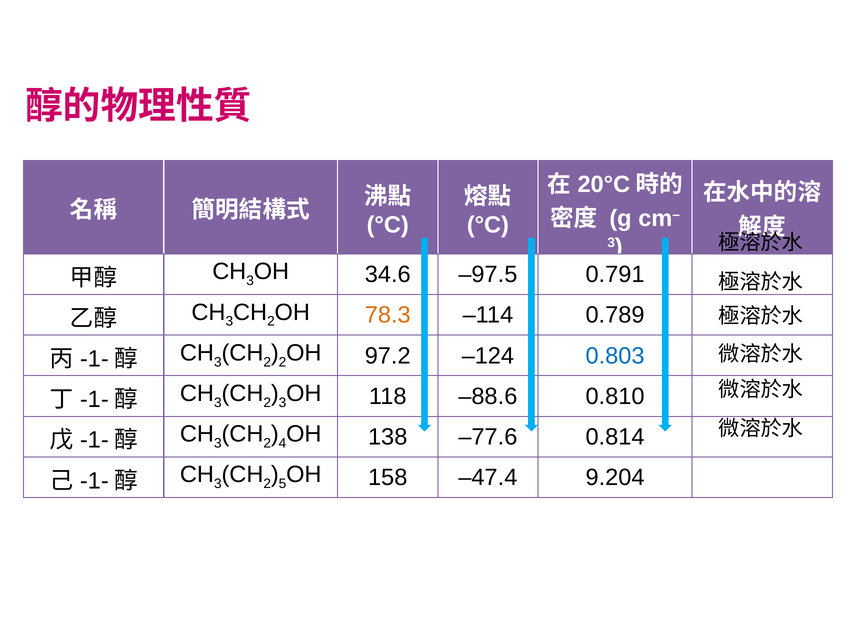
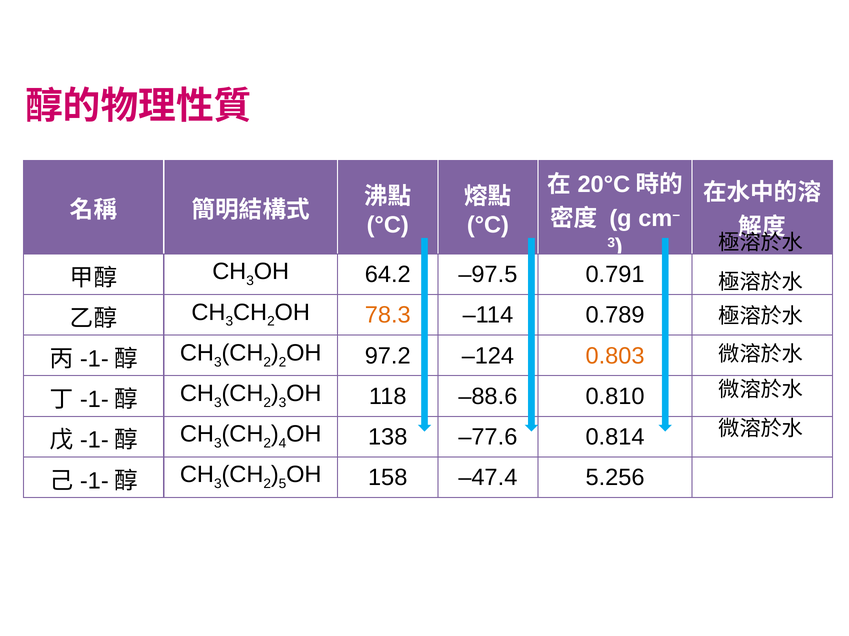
34.6: 34.6 -> 64.2
0.803 colour: blue -> orange
9.204: 9.204 -> 5.256
